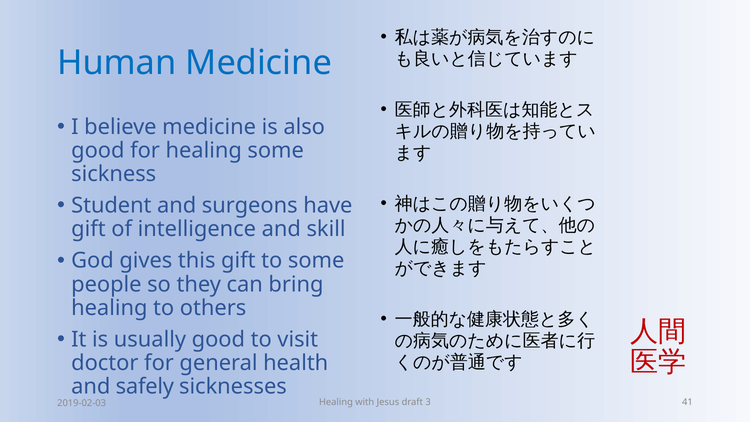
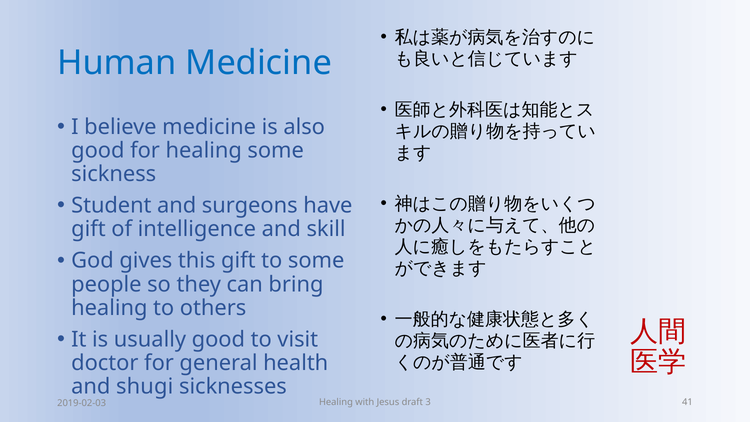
safely: safely -> shugi
